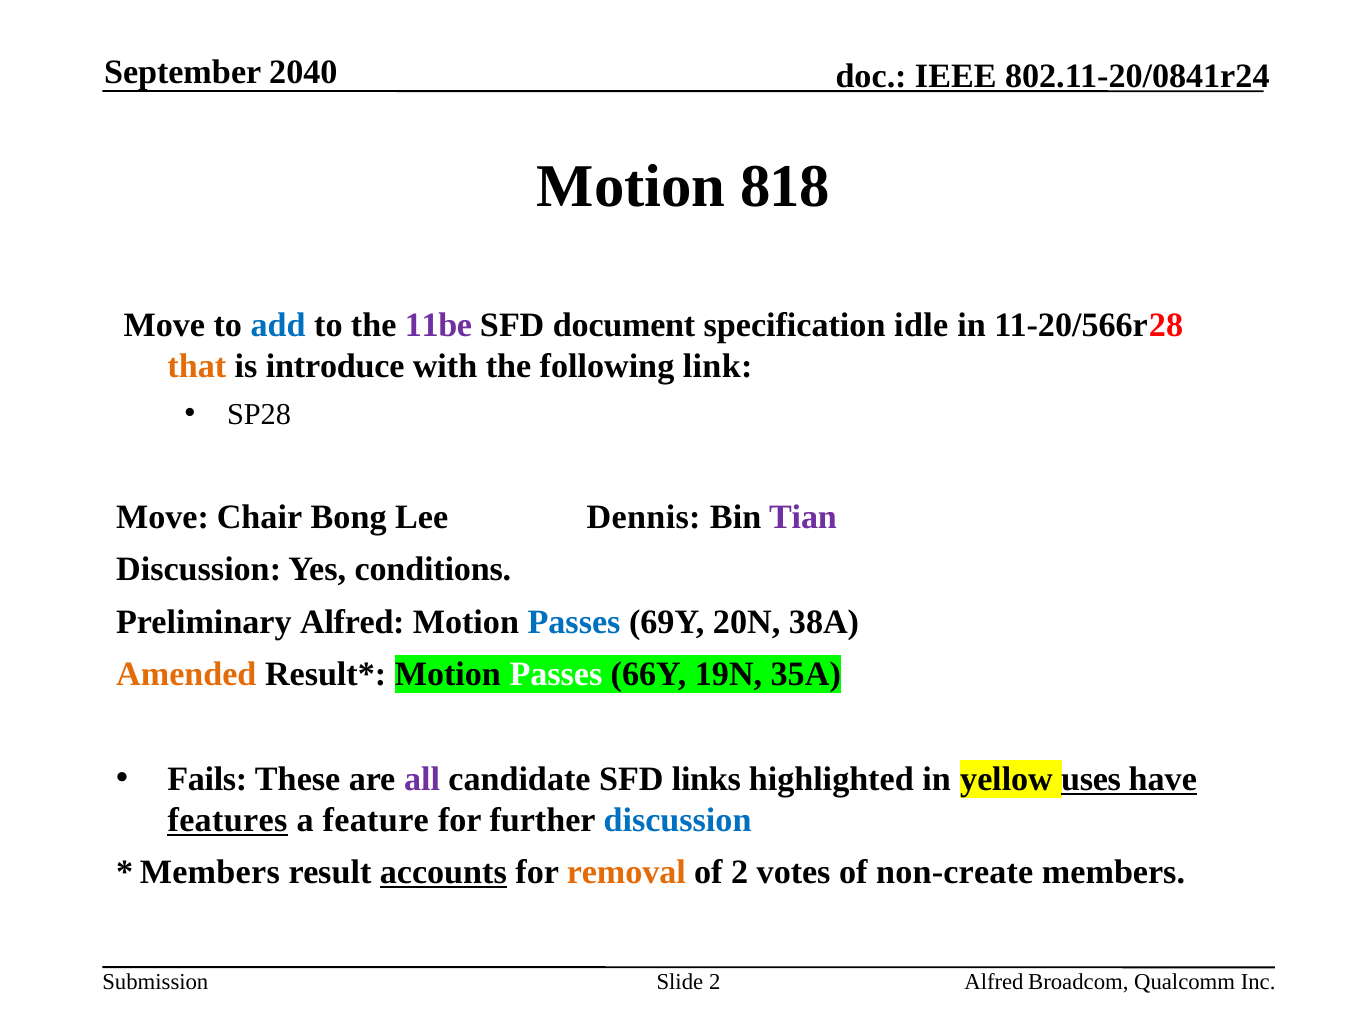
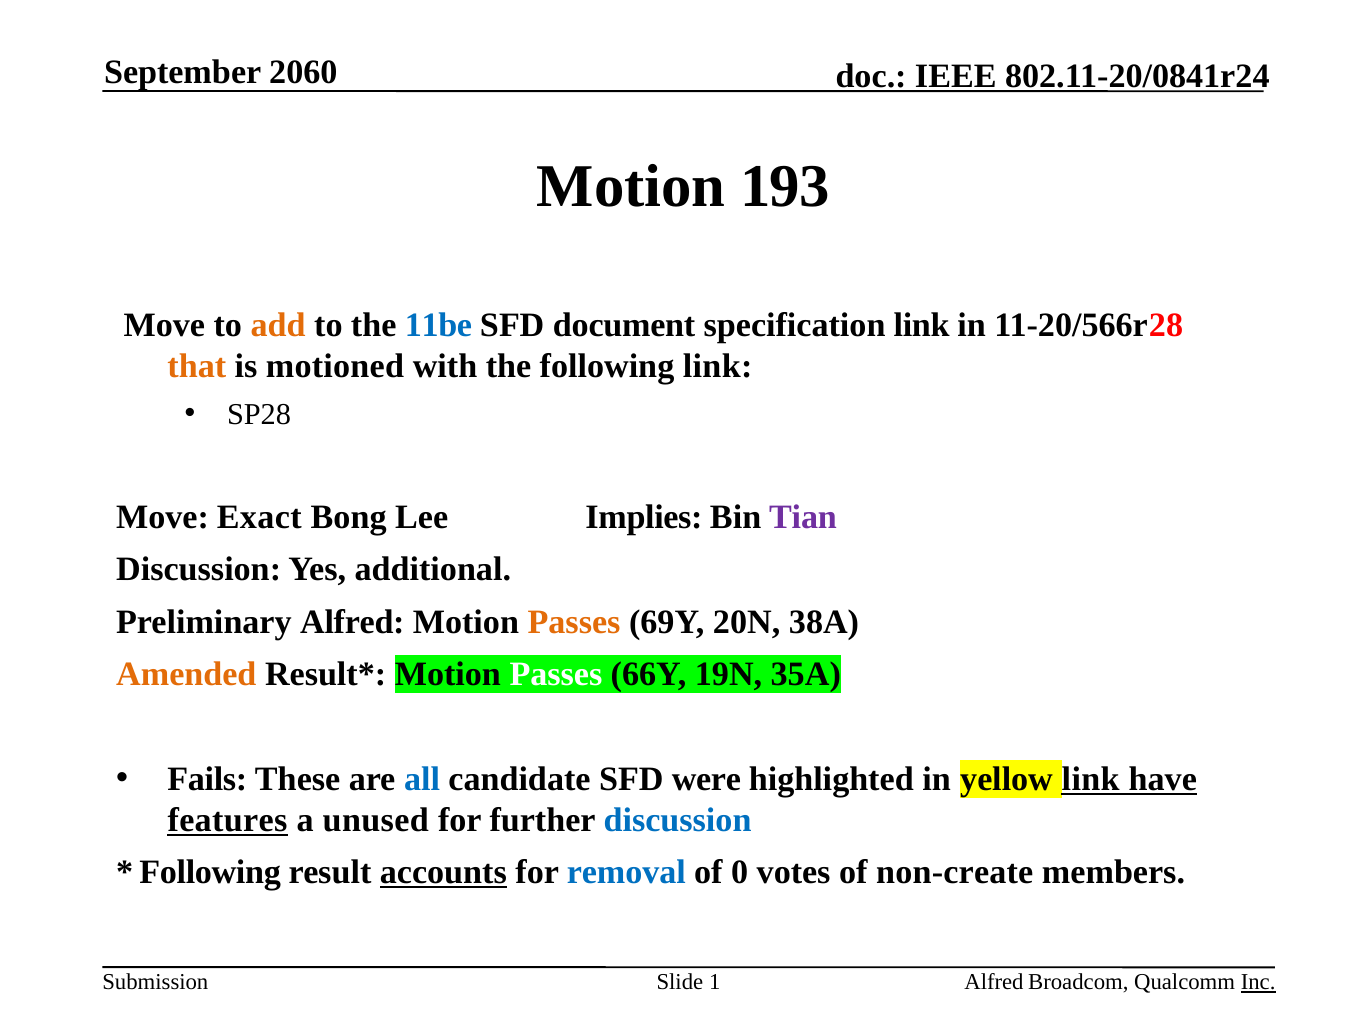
2040: 2040 -> 2060
818: 818 -> 193
add colour: blue -> orange
11be colour: purple -> blue
specification idle: idle -> link
introduce: introduce -> motioned
Chair: Chair -> Exact
Dennis: Dennis -> Implies
conditions: conditions -> additional
Passes at (574, 622) colour: blue -> orange
all colour: purple -> blue
links: links -> were
yellow uses: uses -> link
feature: feature -> unused
Members at (210, 873): Members -> Following
removal colour: orange -> blue
of 2: 2 -> 0
Slide 2: 2 -> 1
Inc underline: none -> present
